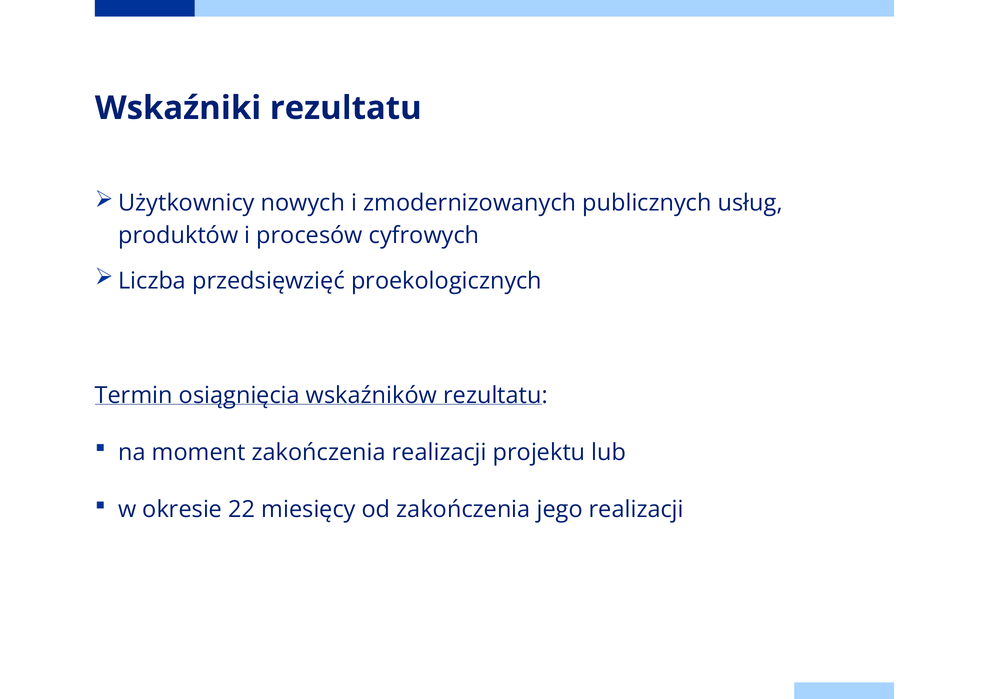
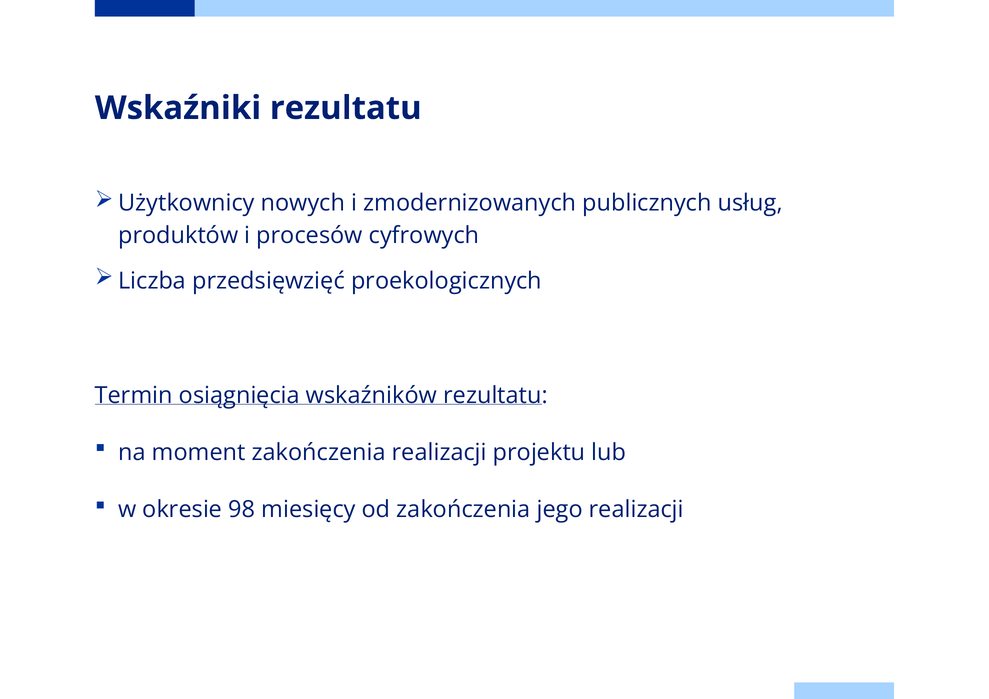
22: 22 -> 98
